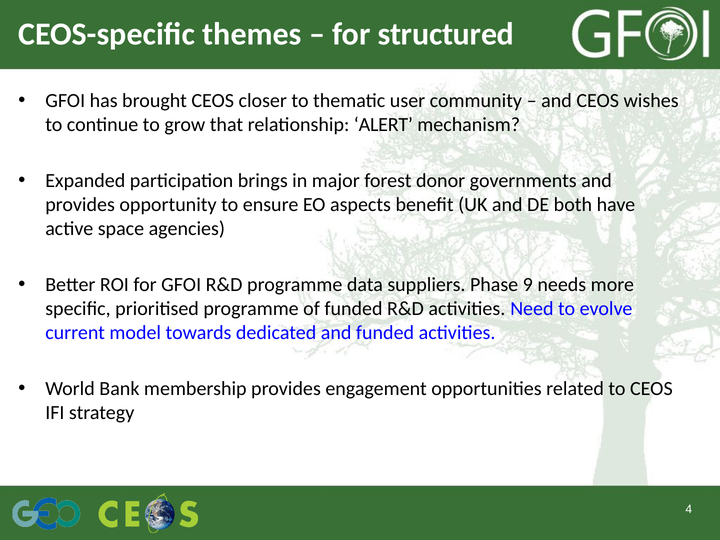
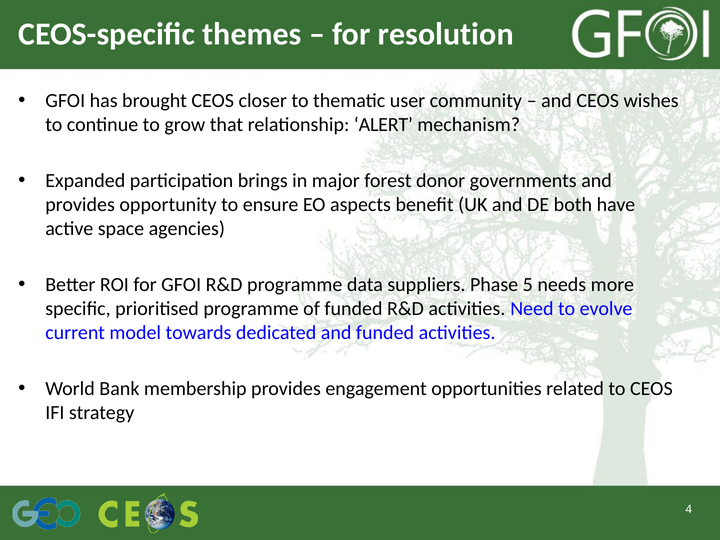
structured: structured -> resolution
9: 9 -> 5
